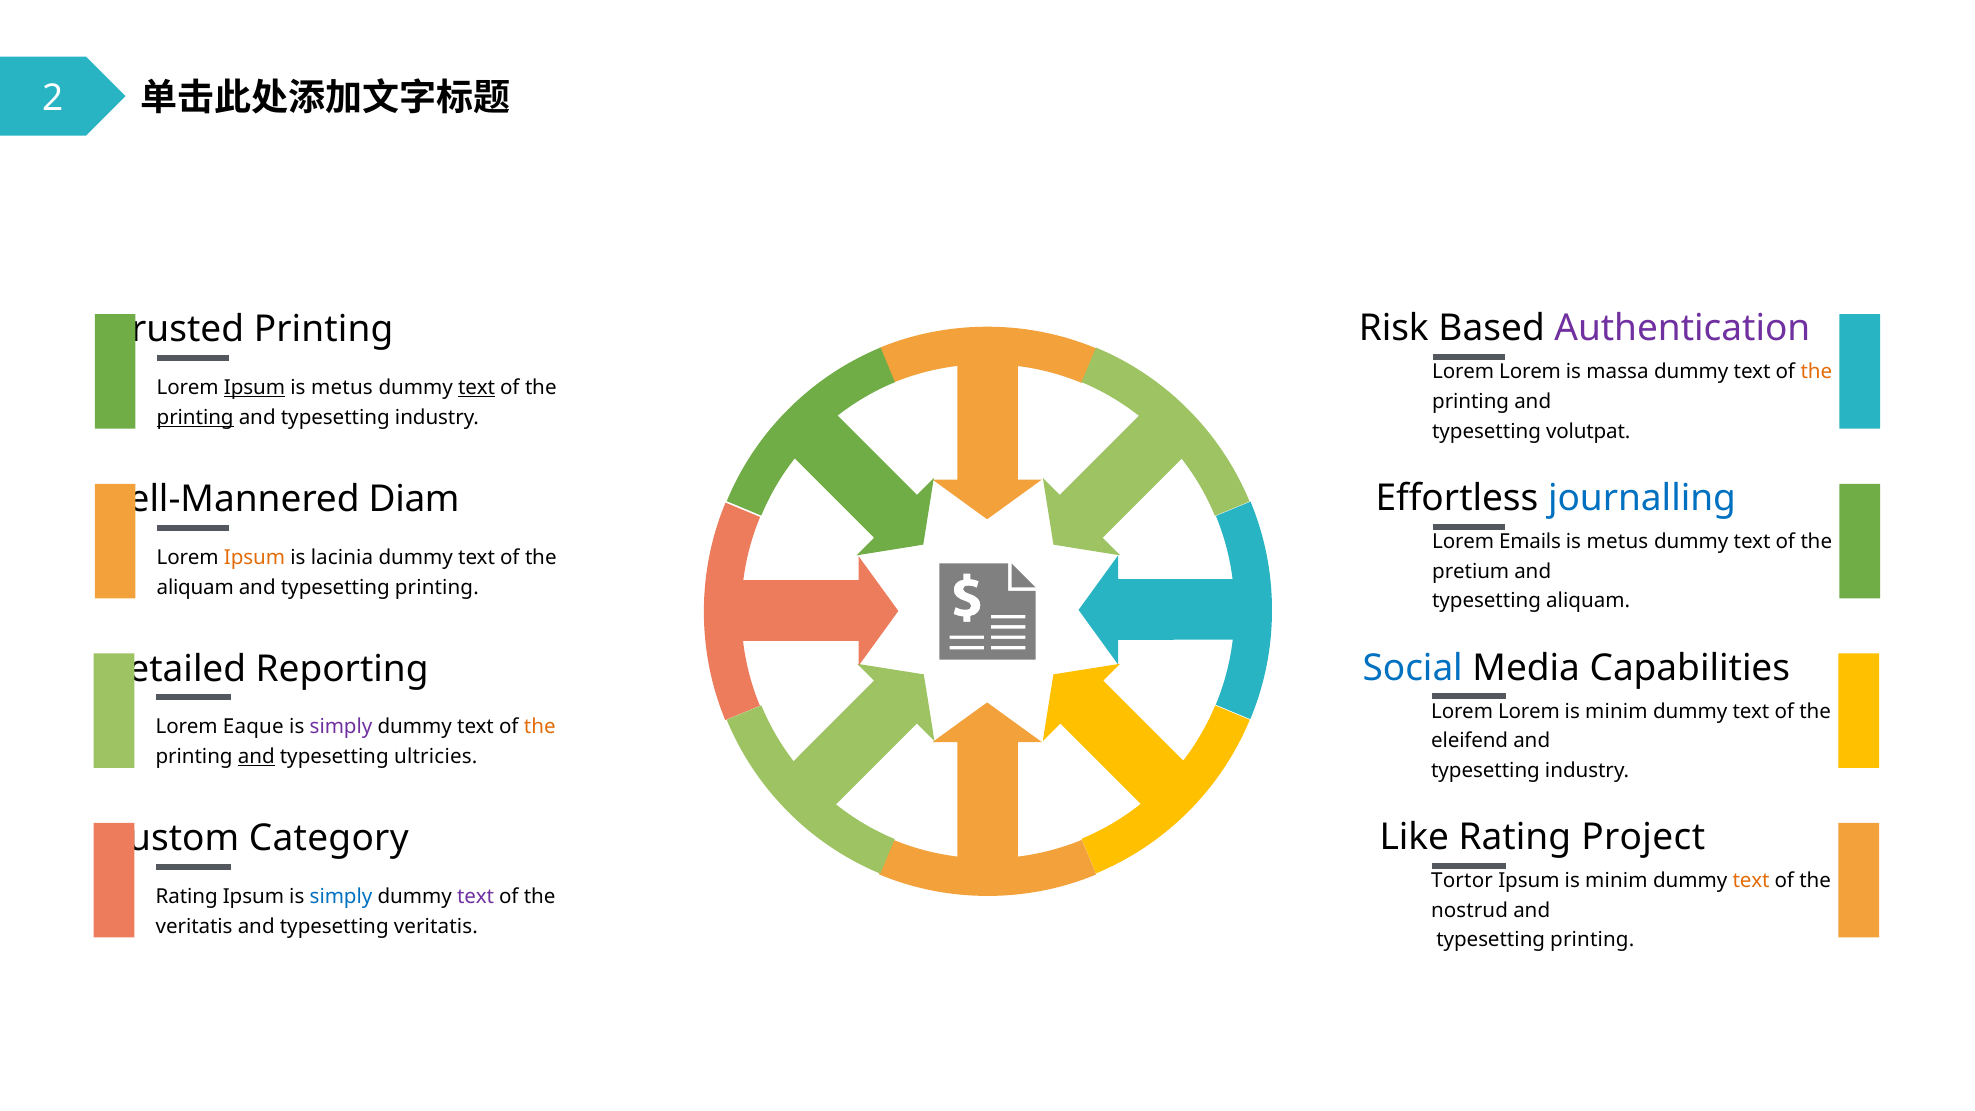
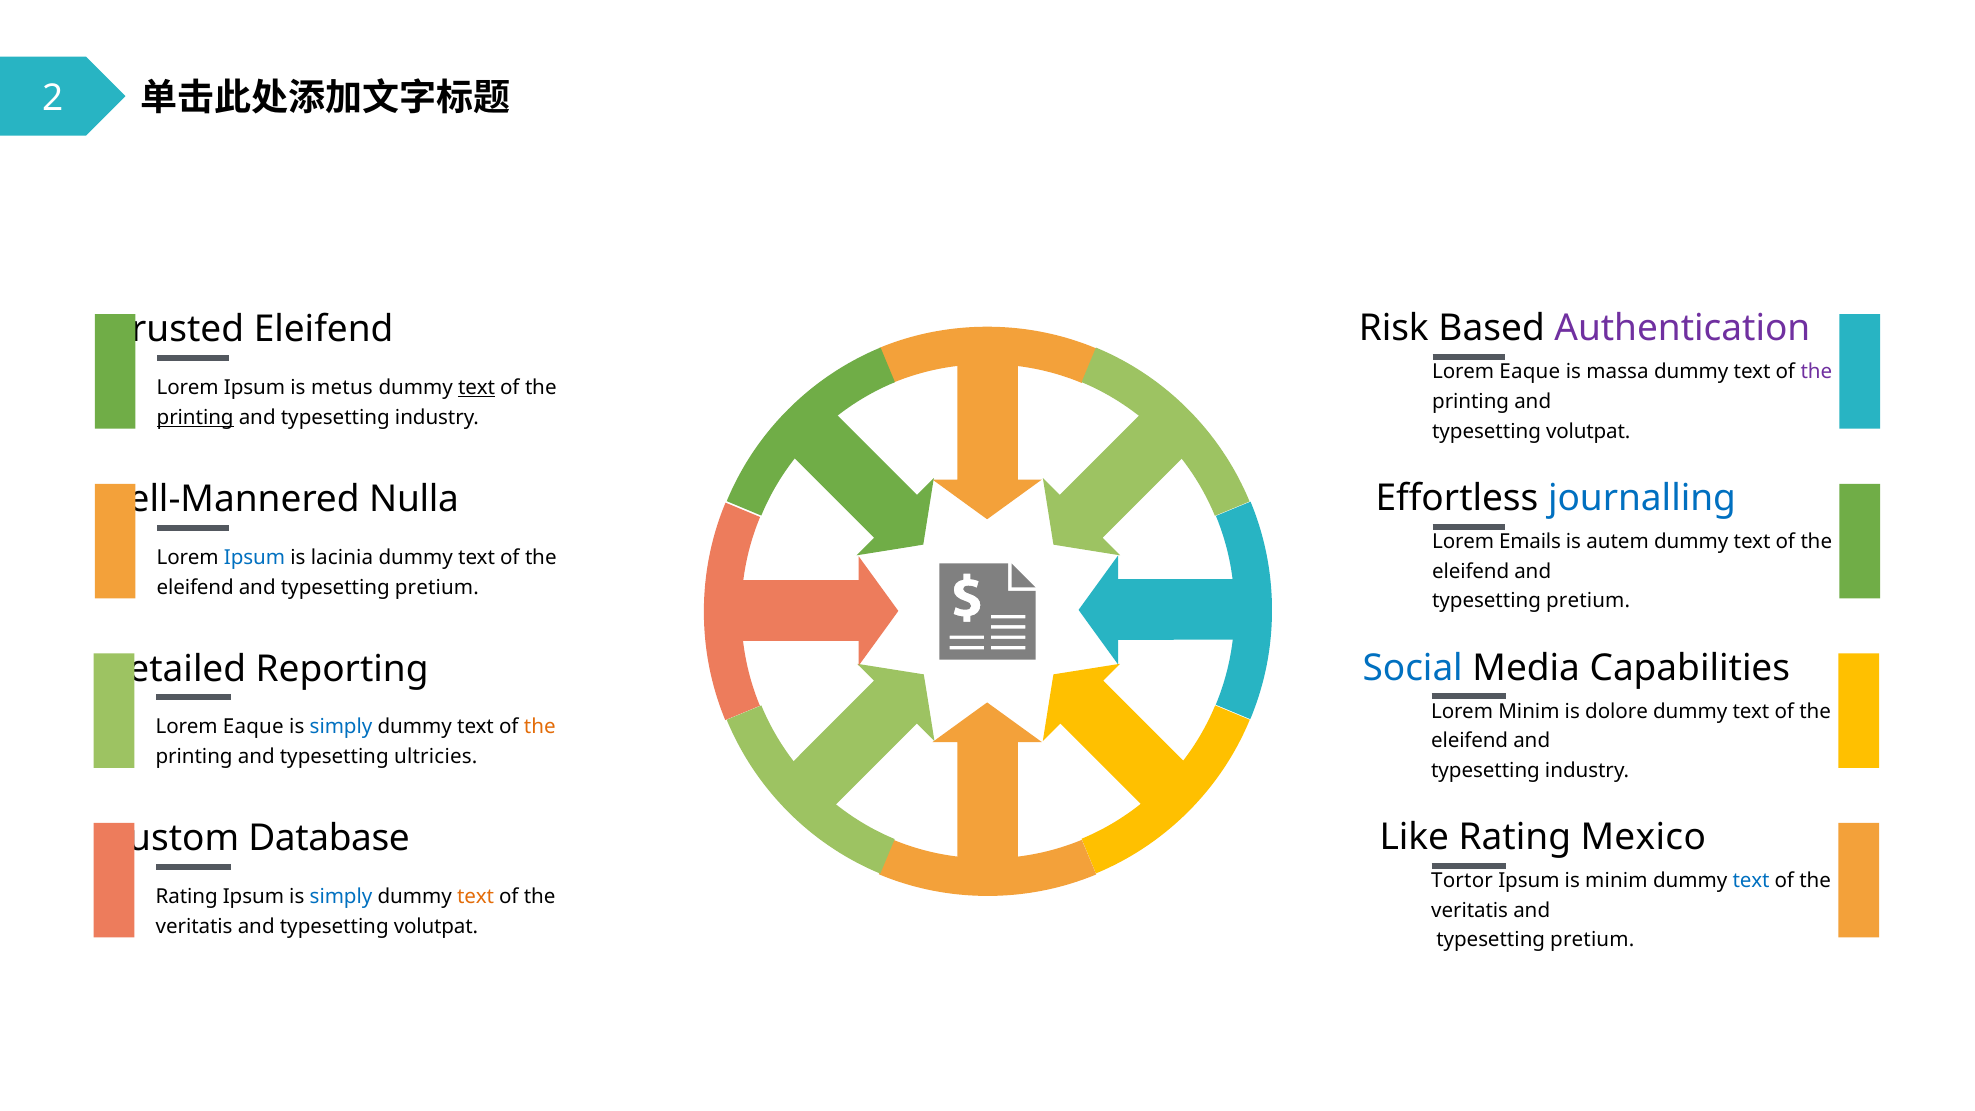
Printing at (324, 330): Printing -> Eleifend
Lorem at (1530, 372): Lorem -> Eaque
the at (1816, 372) colour: orange -> purple
Ipsum at (254, 388) underline: present -> none
Diam: Diam -> Nulla
metus at (1617, 542): metus -> autem
Ipsum at (254, 558) colour: orange -> blue
pretium at (1471, 571): pretium -> eleifend
aliquam at (195, 587): aliquam -> eleifend
printing at (437, 587): printing -> pretium
aliquam at (1588, 601): aliquam -> pretium
Lorem at (1529, 711): Lorem -> Minim
minim at (1616, 711): minim -> dolore
simply at (341, 727) colour: purple -> blue
and at (256, 757) underline: present -> none
Project: Project -> Mexico
Category: Category -> Database
text at (1751, 881) colour: orange -> blue
text at (476, 897) colour: purple -> orange
nostrud at (1470, 910): nostrud -> veritatis
veritatis at (436, 926): veritatis -> volutpat
printing at (1592, 940): printing -> pretium
